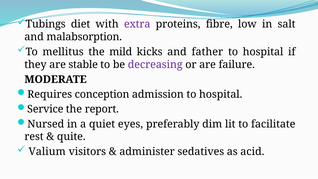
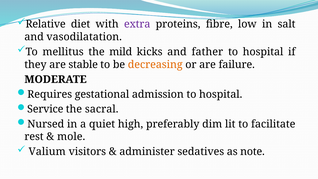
Tubings: Tubings -> Relative
malabsorption: malabsorption -> vasodilatation
decreasing colour: purple -> orange
conception: conception -> gestational
report: report -> sacral
eyes: eyes -> high
quite: quite -> mole
acid: acid -> note
